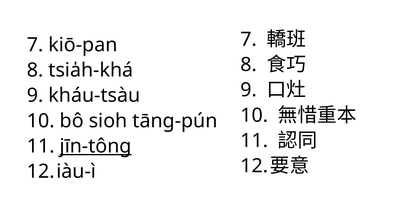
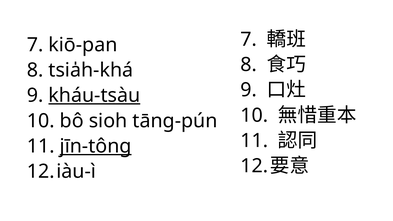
kháu-tsàu underline: none -> present
